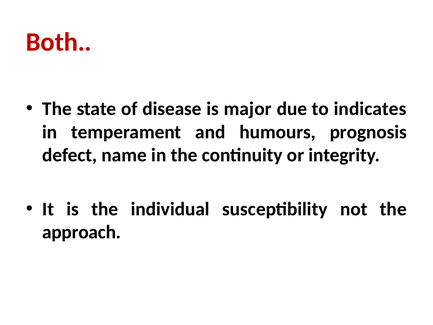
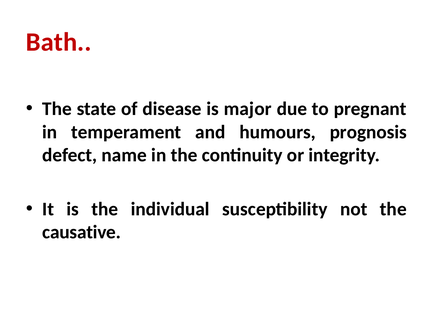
Both: Both -> Bath
indicates: indicates -> pregnant
approach: approach -> causative
